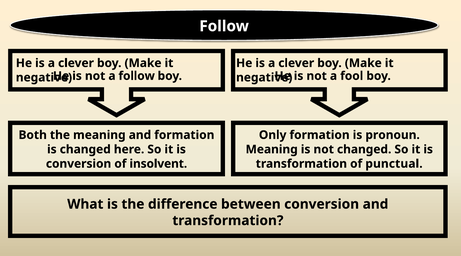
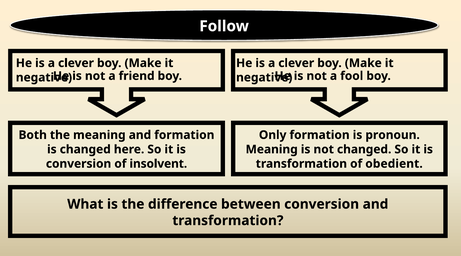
a follow: follow -> friend
punctual: punctual -> obedient
